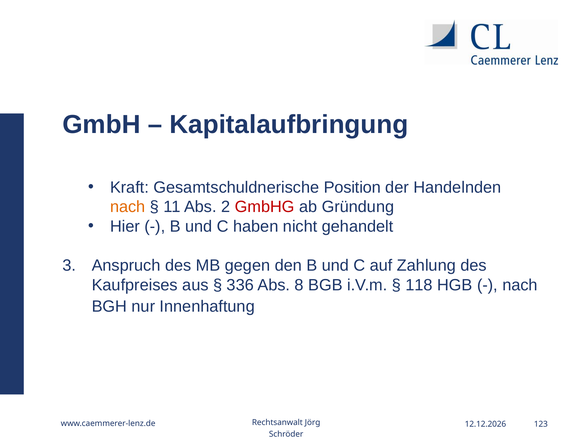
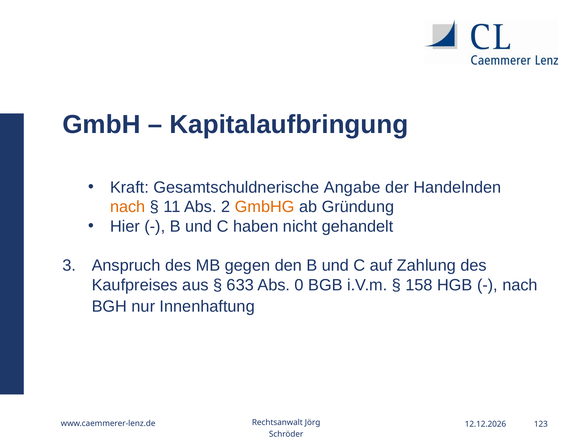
Position: Position -> Angabe
GmbHG colour: red -> orange
336: 336 -> 633
8: 8 -> 0
118: 118 -> 158
